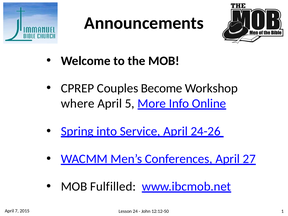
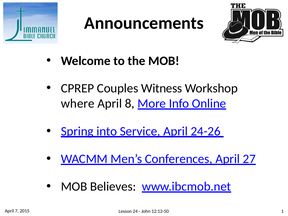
Become: Become -> Witness
5: 5 -> 8
Fulfilled: Fulfilled -> Believes
